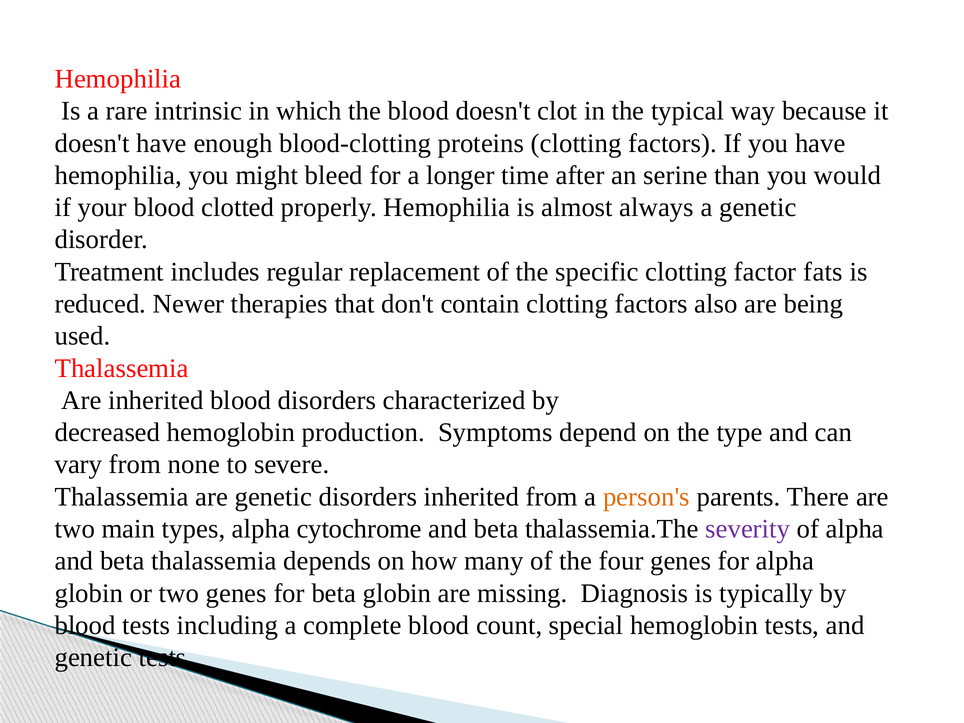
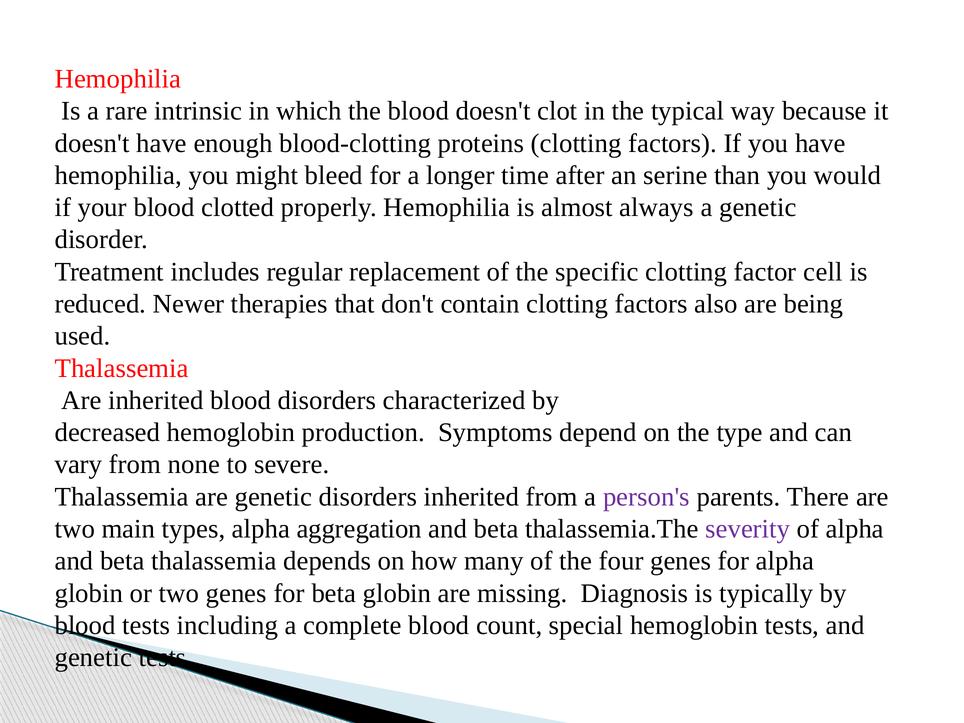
fats: fats -> cell
person's colour: orange -> purple
cytochrome: cytochrome -> aggregation
